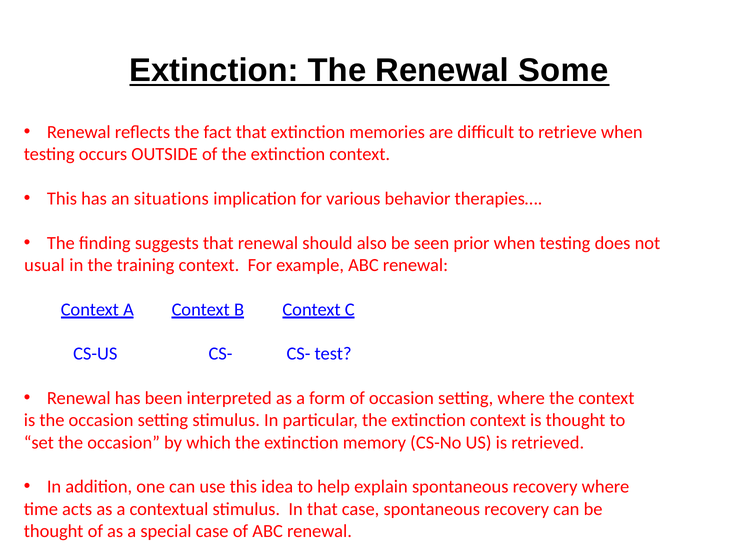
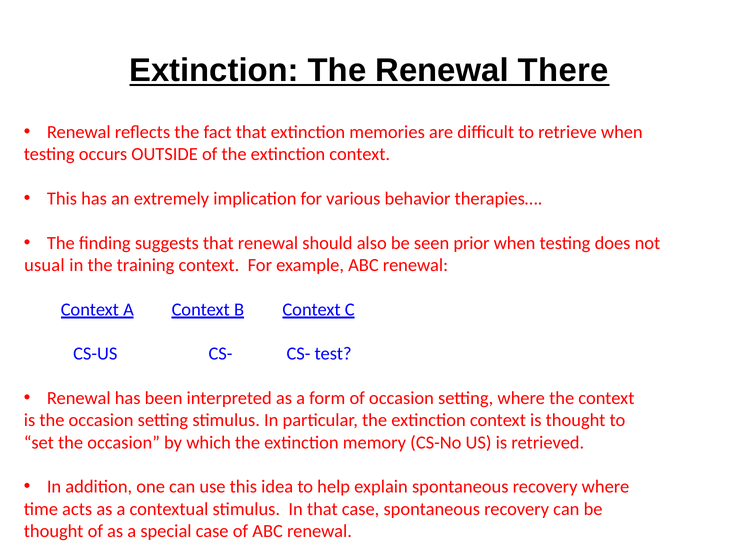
Some: Some -> There
situations: situations -> extremely
